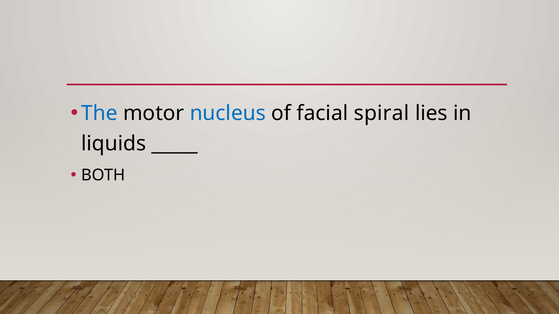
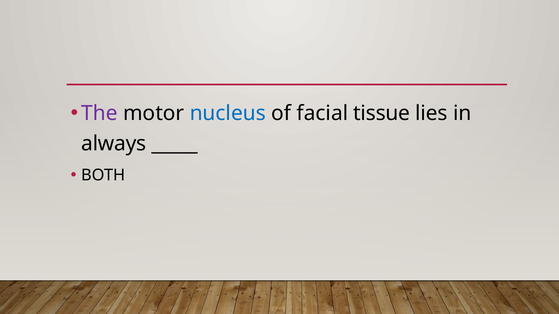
The colour: blue -> purple
spiral: spiral -> tissue
liquids: liquids -> always
